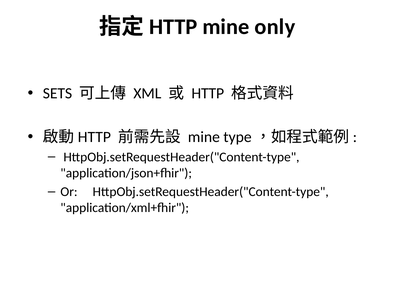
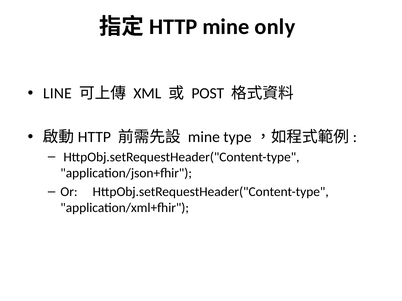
SETS: SETS -> LINE
HTTP: HTTP -> POST
